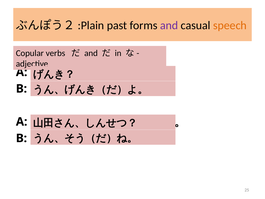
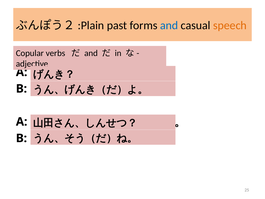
and at (169, 25) colour: purple -> blue
